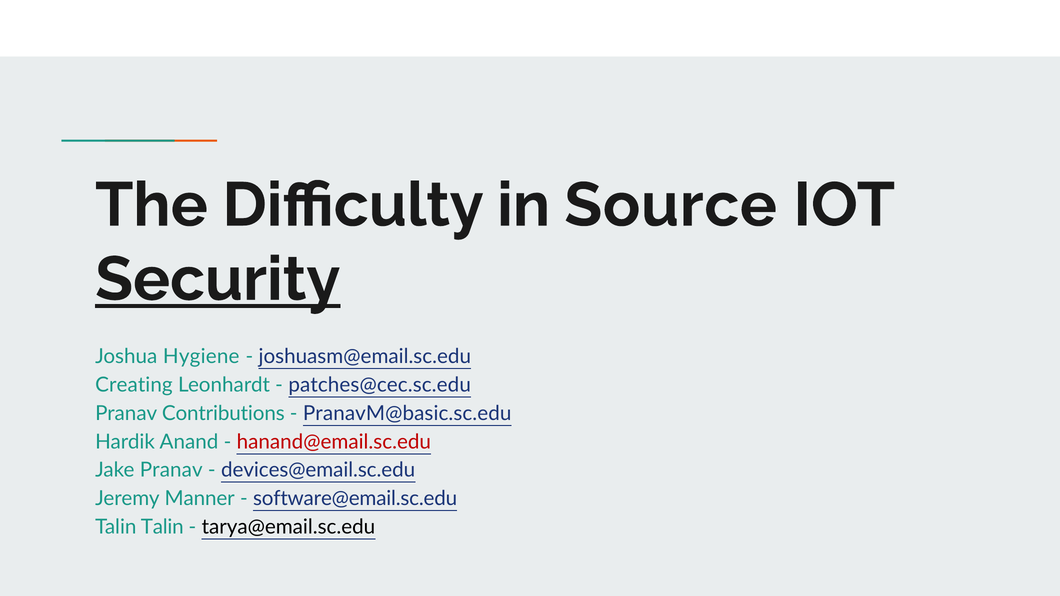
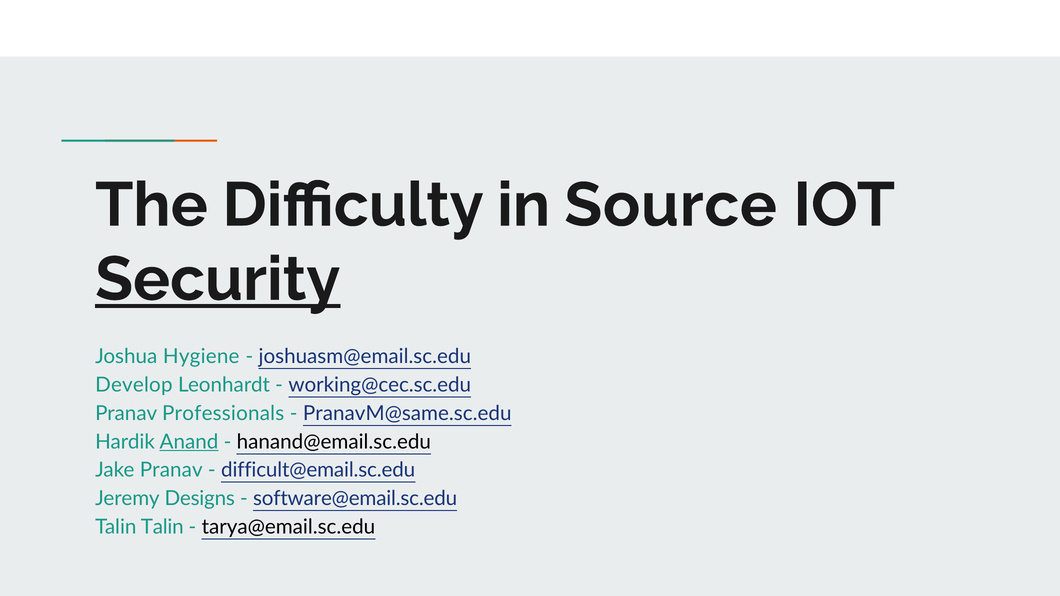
Creating: Creating -> Develop
patches@cec.sc.edu: patches@cec.sc.edu -> working@cec.sc.edu
Contributions: Contributions -> Professionals
PranavM@basic.sc.edu: PranavM@basic.sc.edu -> PranavM@same.sc.edu
Anand underline: none -> present
hanand@email.sc.edu colour: red -> black
devices@email.sc.edu: devices@email.sc.edu -> difficult@email.sc.edu
Manner: Manner -> Designs
